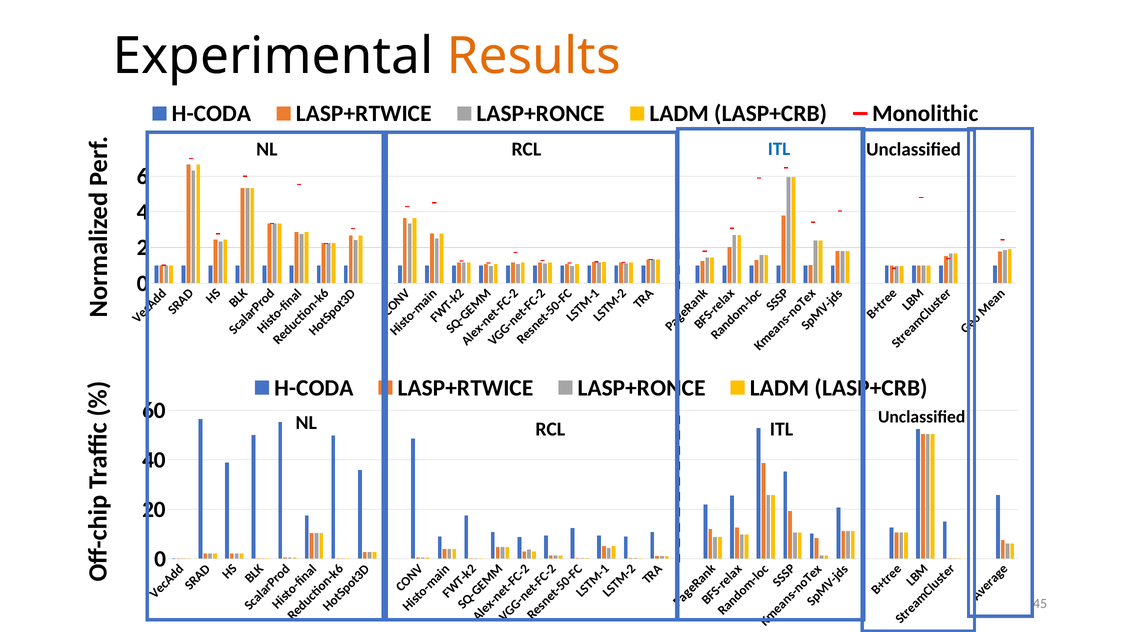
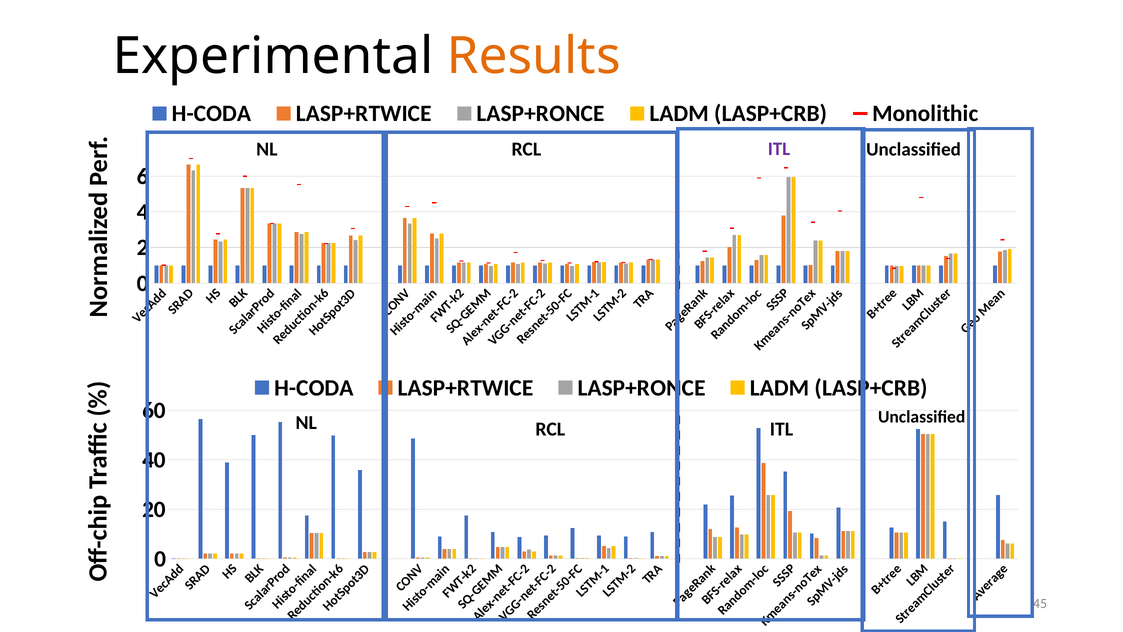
ITL at (779, 149) colour: blue -> purple
